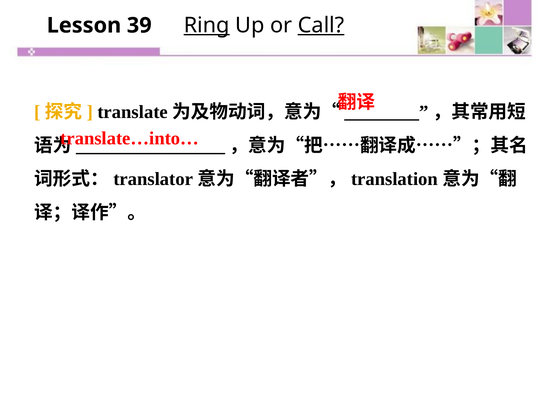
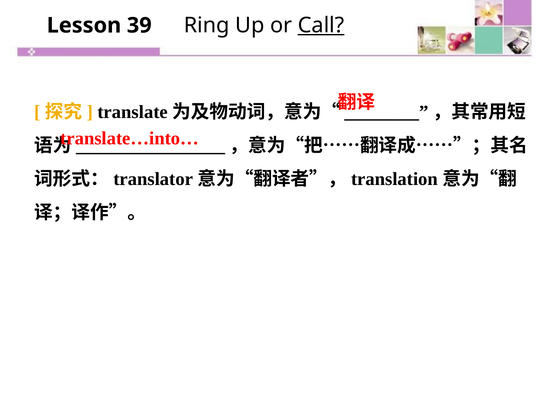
Ring underline: present -> none
